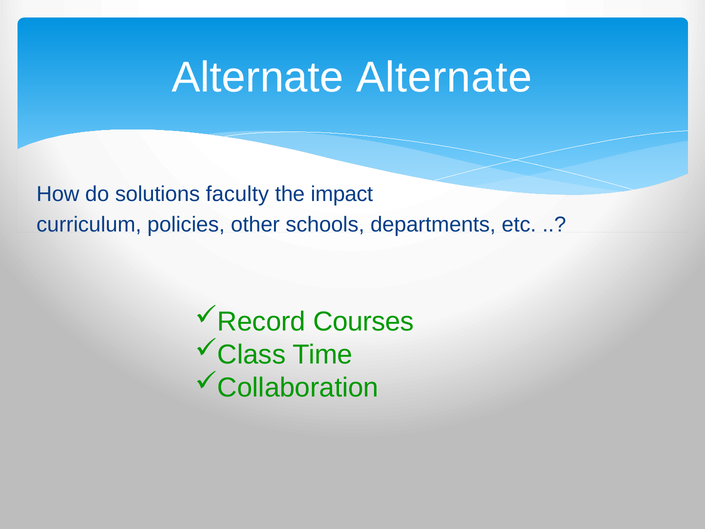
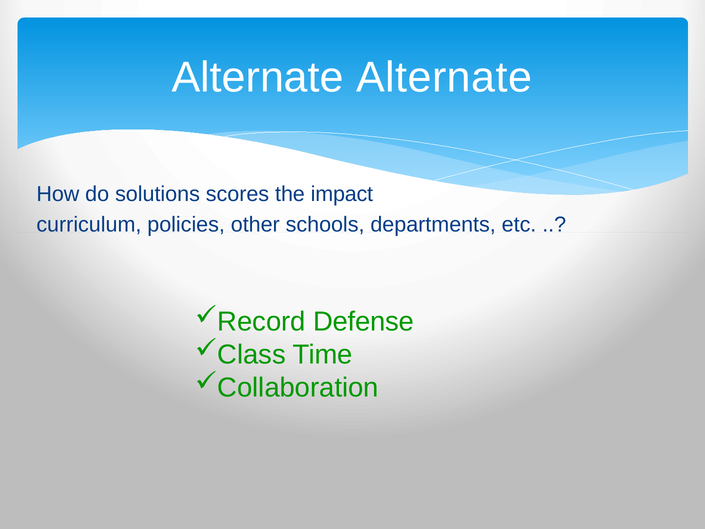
faculty: faculty -> scores
Courses: Courses -> Defense
